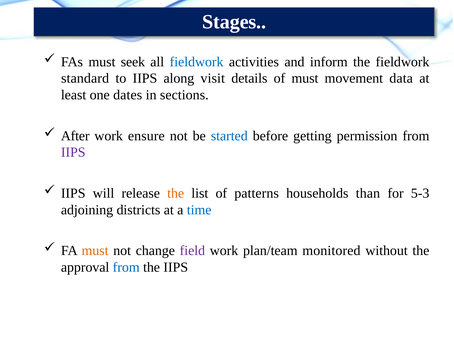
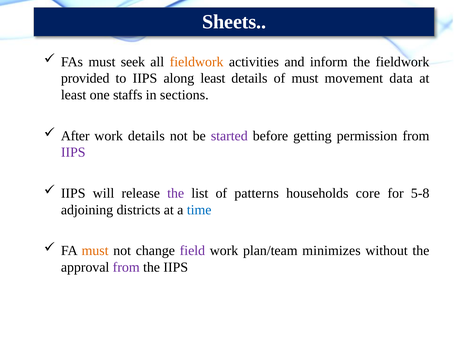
Stages: Stages -> Sheets
fieldwork at (197, 62) colour: blue -> orange
standard: standard -> provided
along visit: visit -> least
dates: dates -> staffs
work ensure: ensure -> details
started colour: blue -> purple
the at (176, 194) colour: orange -> purple
than: than -> core
5-3: 5-3 -> 5-8
monitored: monitored -> minimizes
from at (126, 268) colour: blue -> purple
